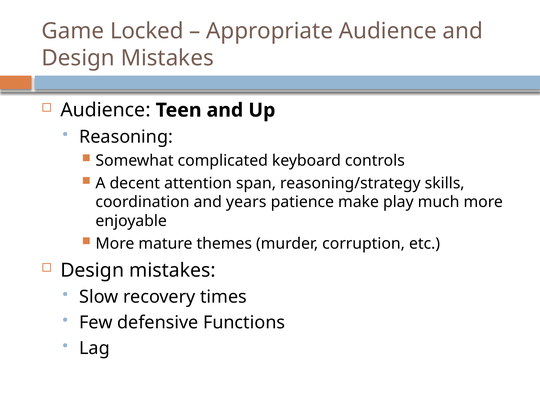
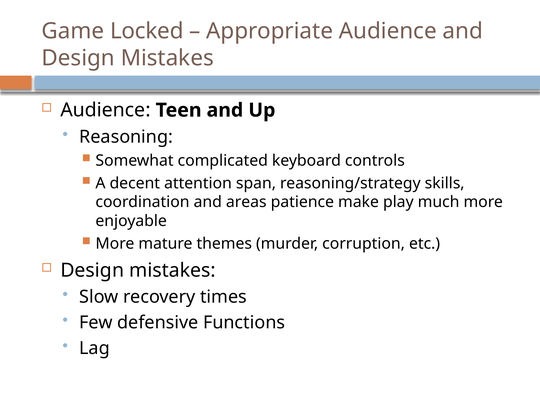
years: years -> areas
